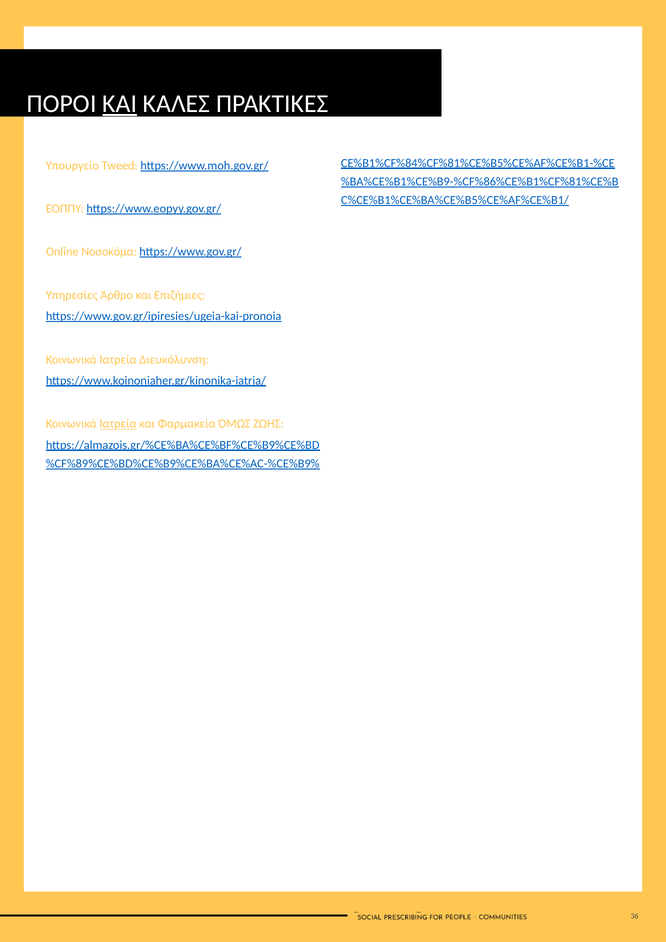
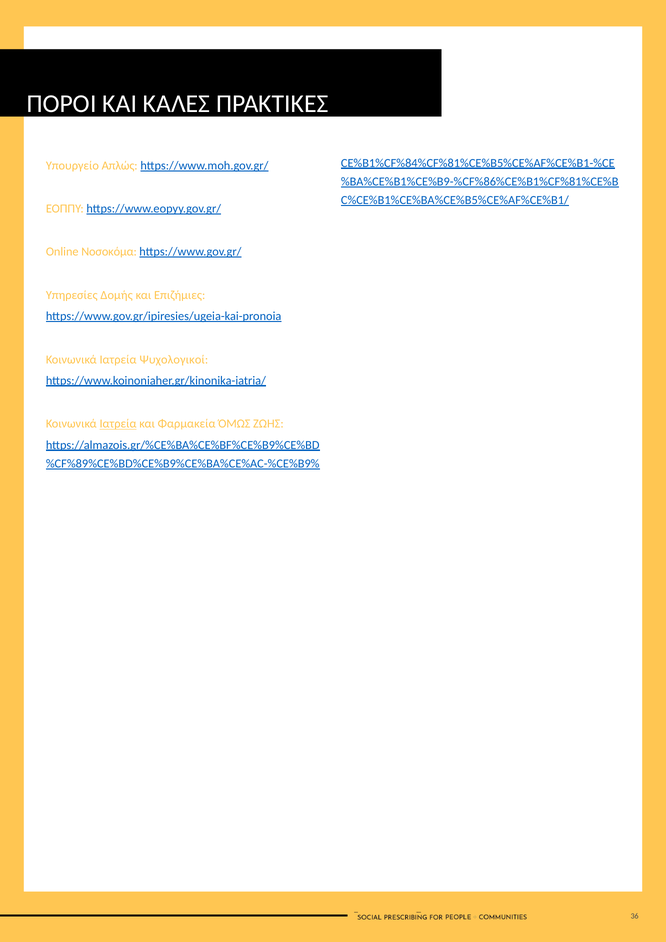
ΚΑΙ at (120, 104) underline: present -> none
Tweed: Tweed -> Απλώς
Άρθρο: Άρθρο -> Δομής
Διευκόλυνση: Διευκόλυνση -> Ψυχολογικοί
